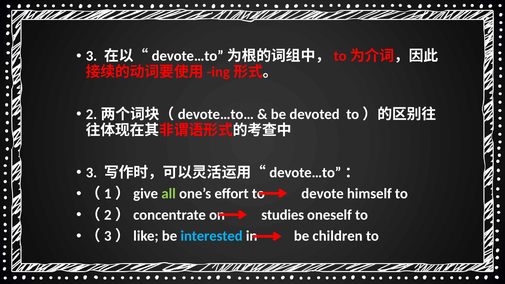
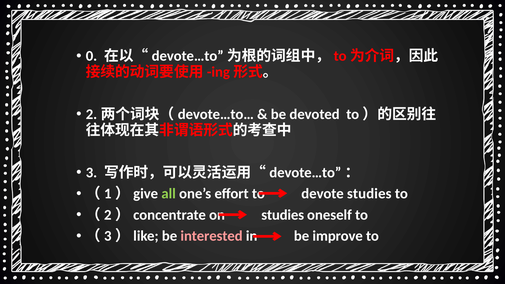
3 at (91, 56): 3 -> 0
devote himself: himself -> studies
interested colour: light blue -> pink
children: children -> improve
